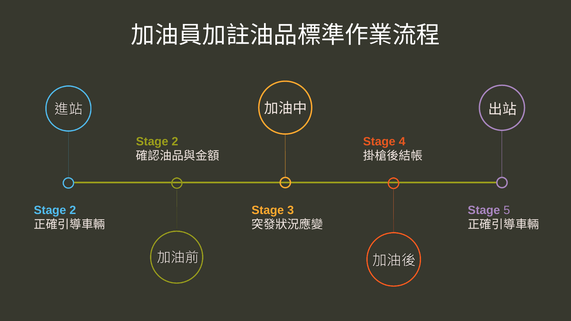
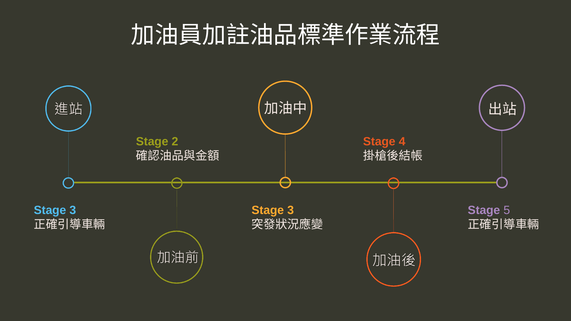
2 at (73, 210): 2 -> 3
